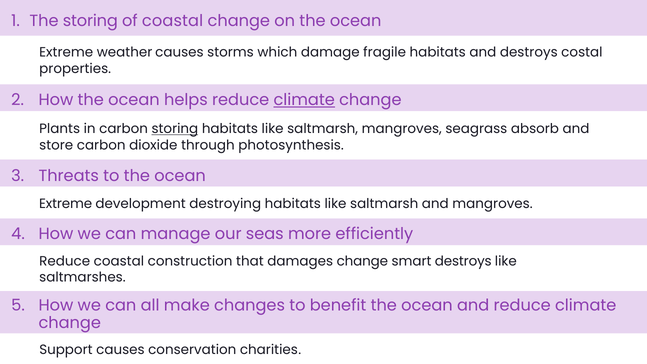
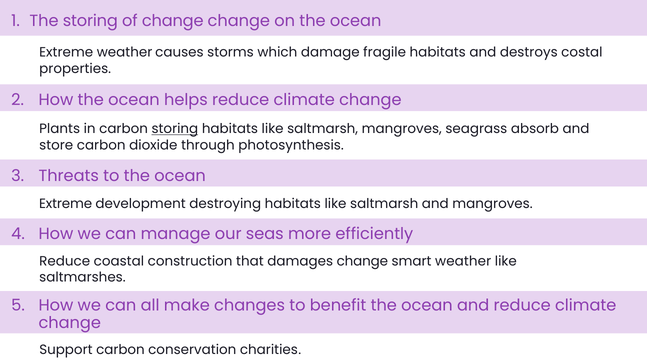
of coastal: coastal -> change
climate at (304, 100) underline: present -> none
smart destroys: destroys -> weather
Support causes: causes -> carbon
